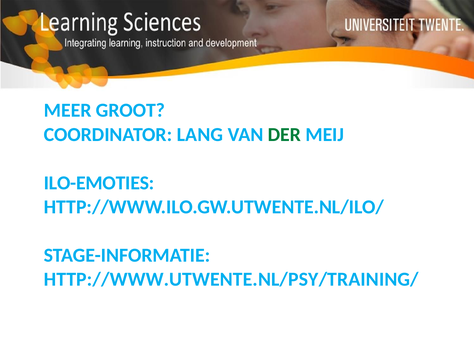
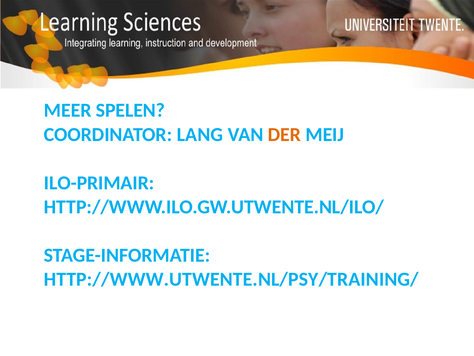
GROOT: GROOT -> SPELEN
DER colour: green -> orange
ILO-EMOTIES: ILO-EMOTIES -> ILO-PRIMAIR
